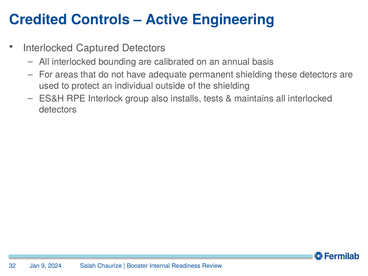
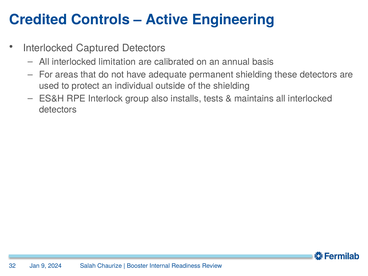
bounding: bounding -> limitation
